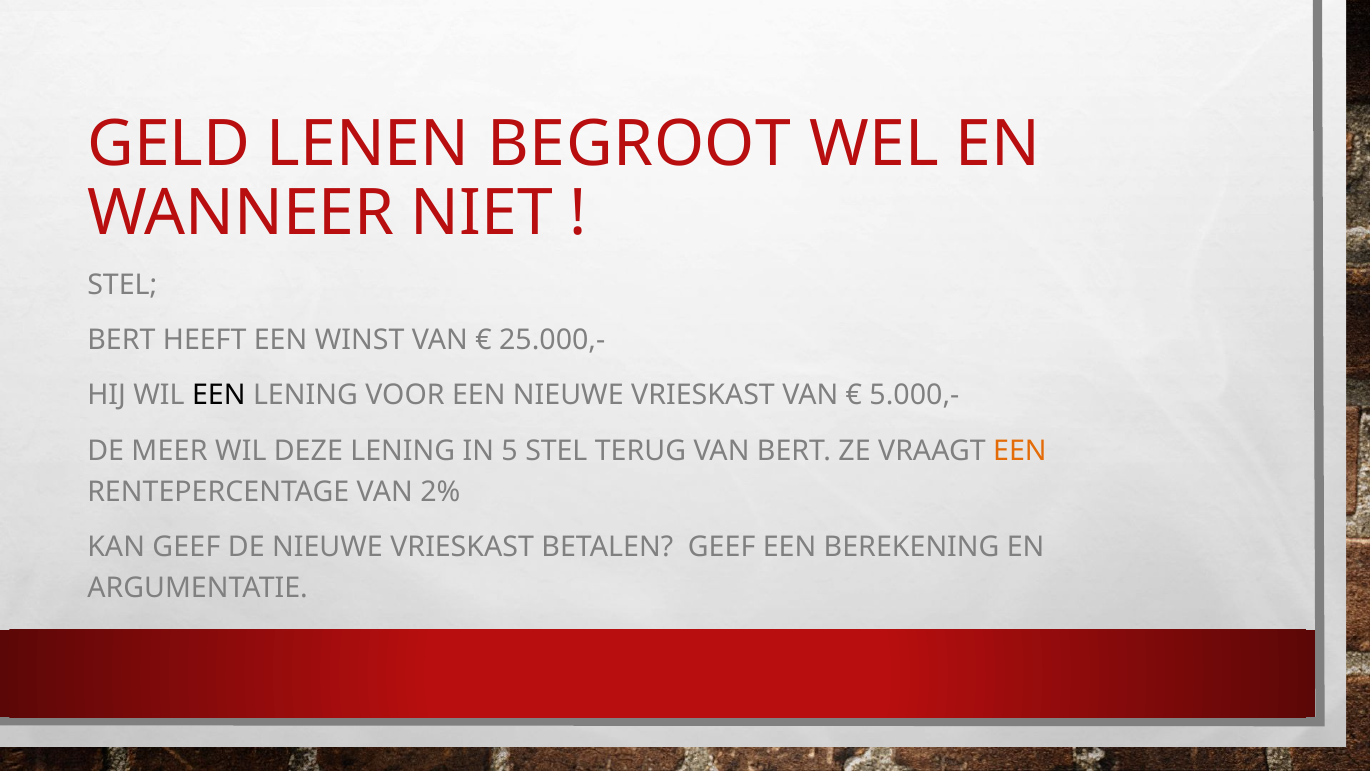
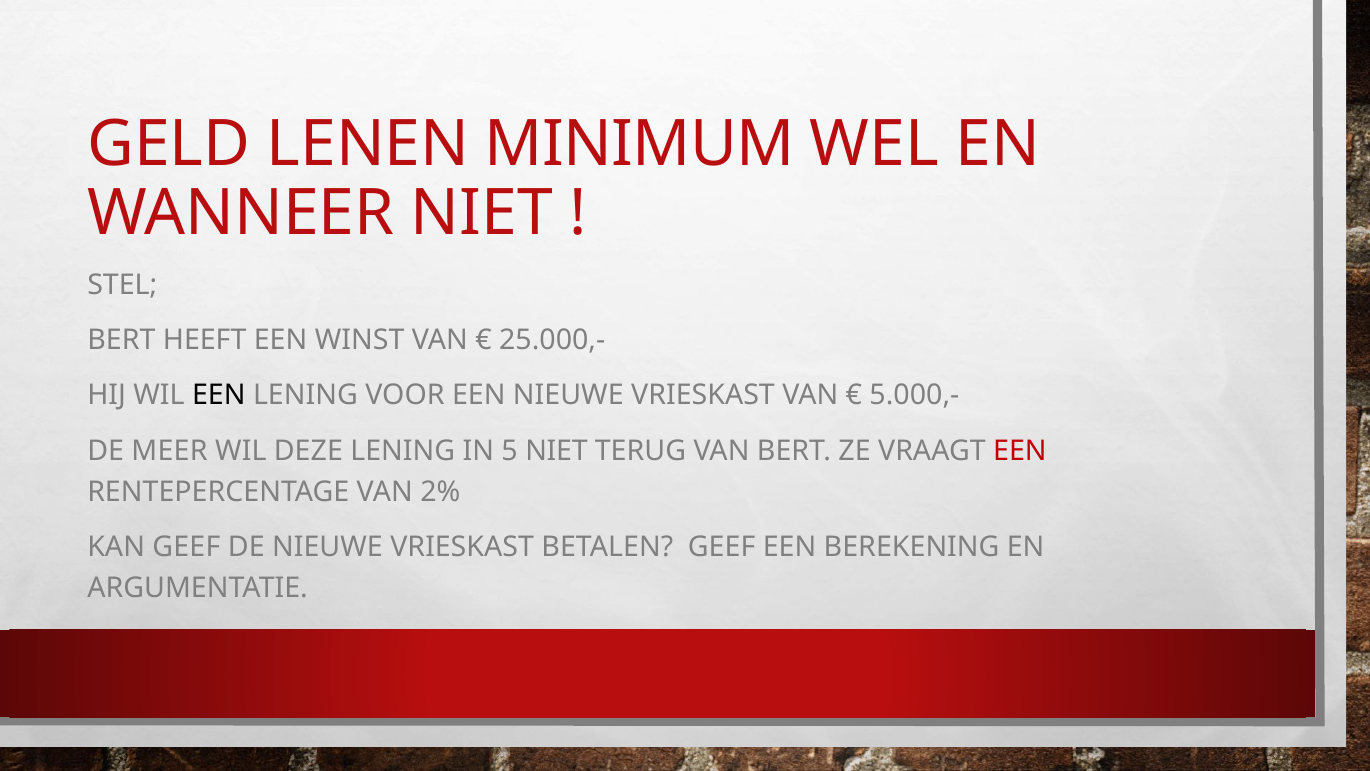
BEGROOT: BEGROOT -> MINIMUM
5 STEL: STEL -> NIET
EEN at (1020, 451) colour: orange -> red
